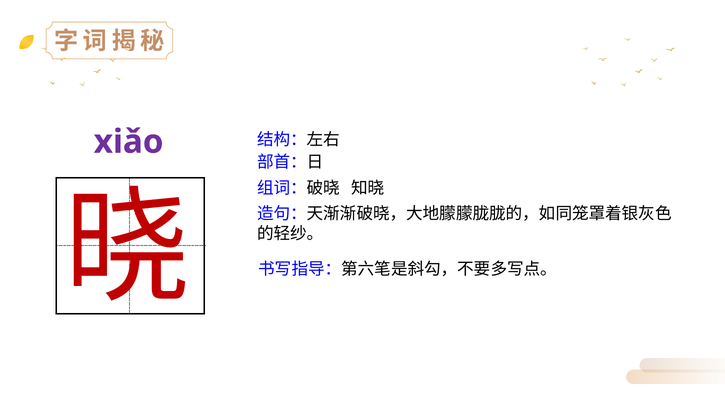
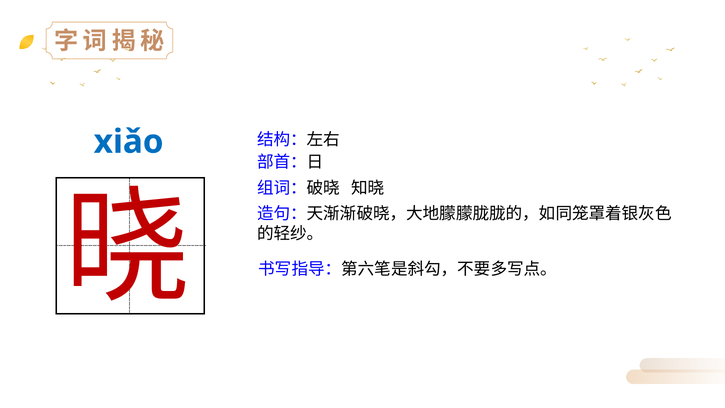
xiǎo colour: purple -> blue
